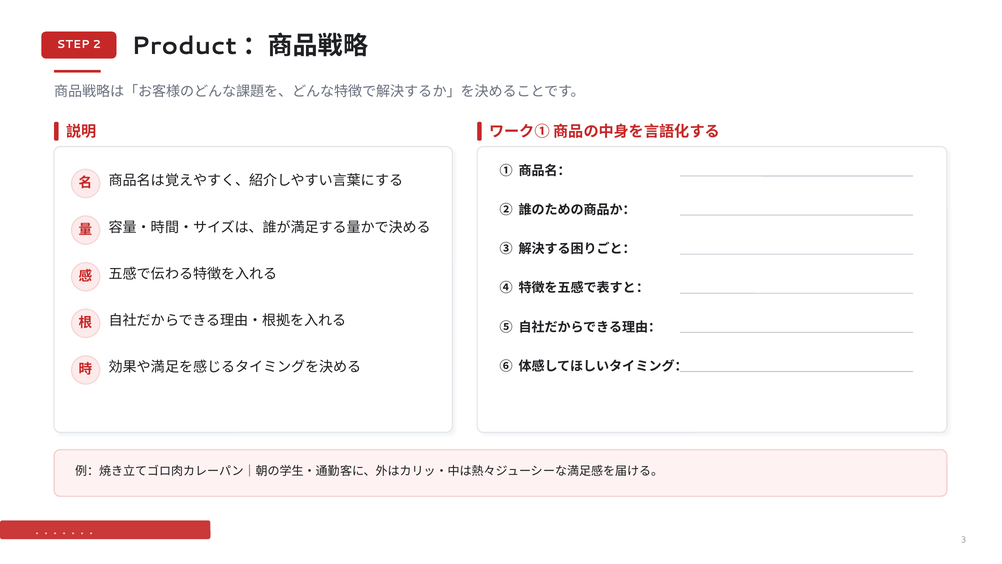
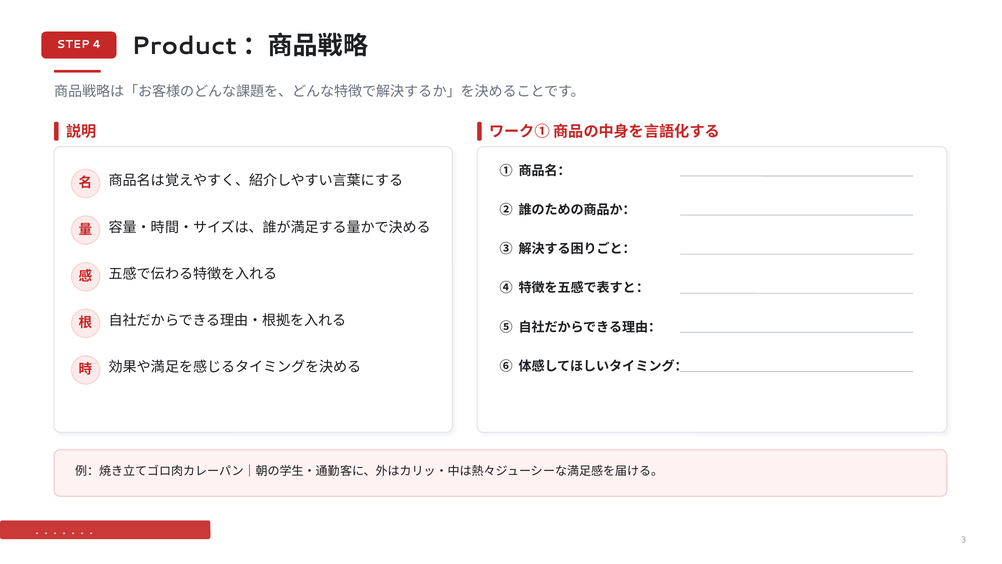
2: 2 -> 4
